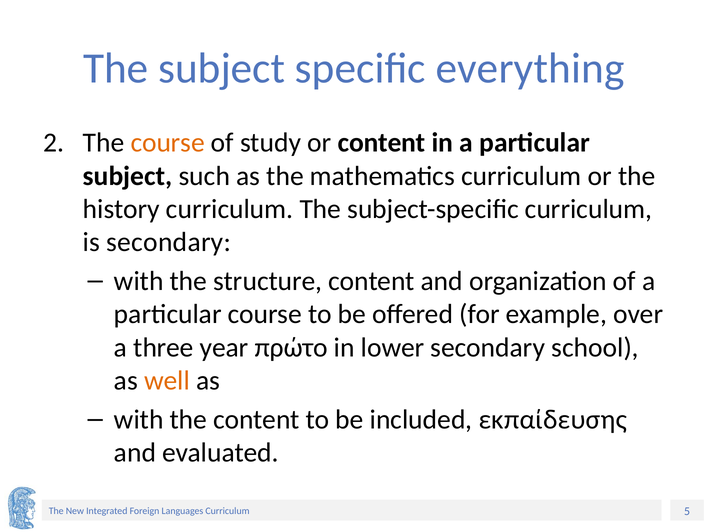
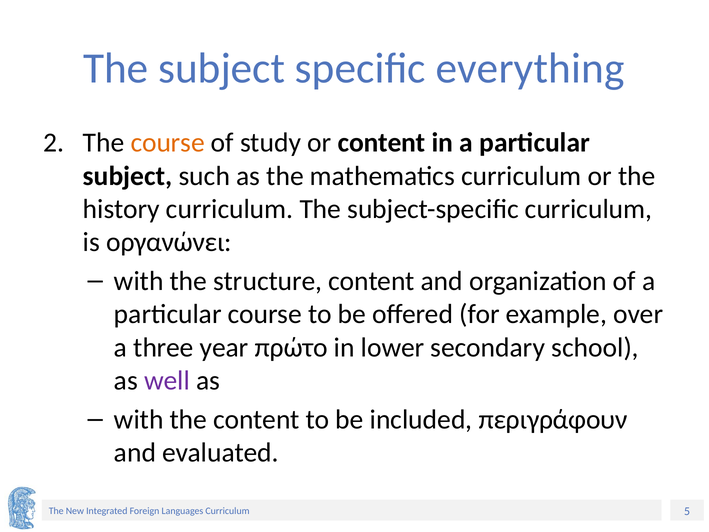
is secondary: secondary -> οργανώνει
well colour: orange -> purple
εκπαίδευσης: εκπαίδευσης -> περιγράφουν
